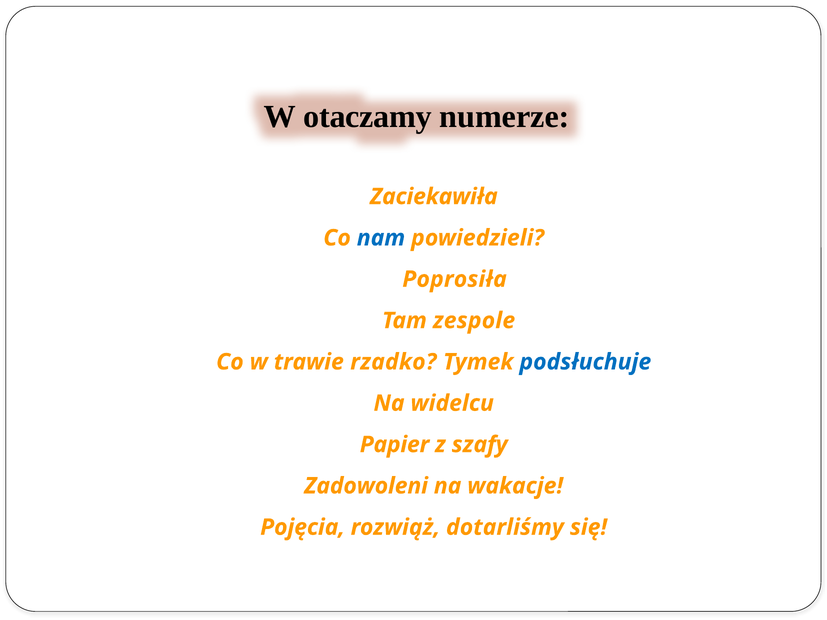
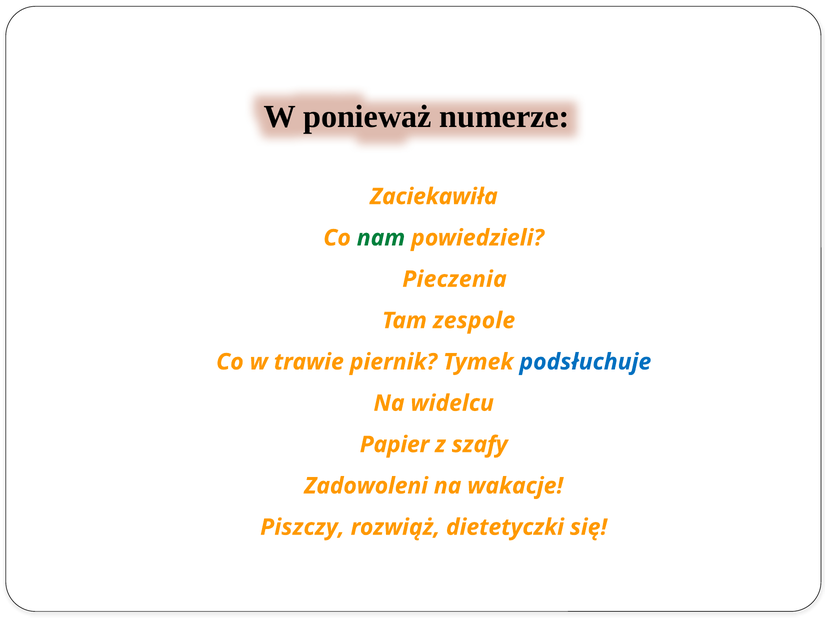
otaczamy: otaczamy -> ponieważ
nam colour: blue -> green
Poprosiła: Poprosiła -> Pieczenia
rzadko: rzadko -> piernik
Pojęcia: Pojęcia -> Piszczy
dotarliśmy: dotarliśmy -> dietetyczki
